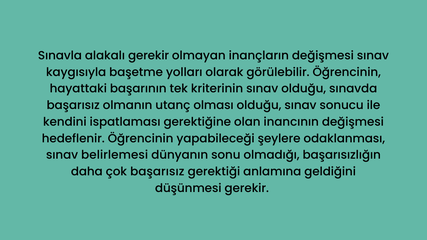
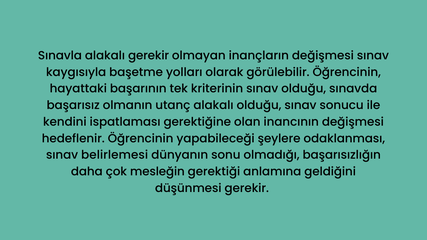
utanç olması: olması -> alakalı
çok başarısız: başarısız -> mesleğin
